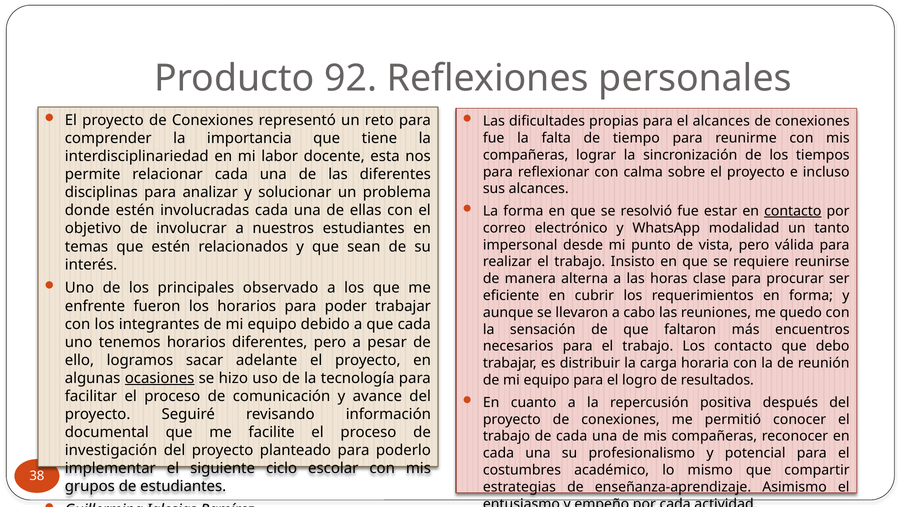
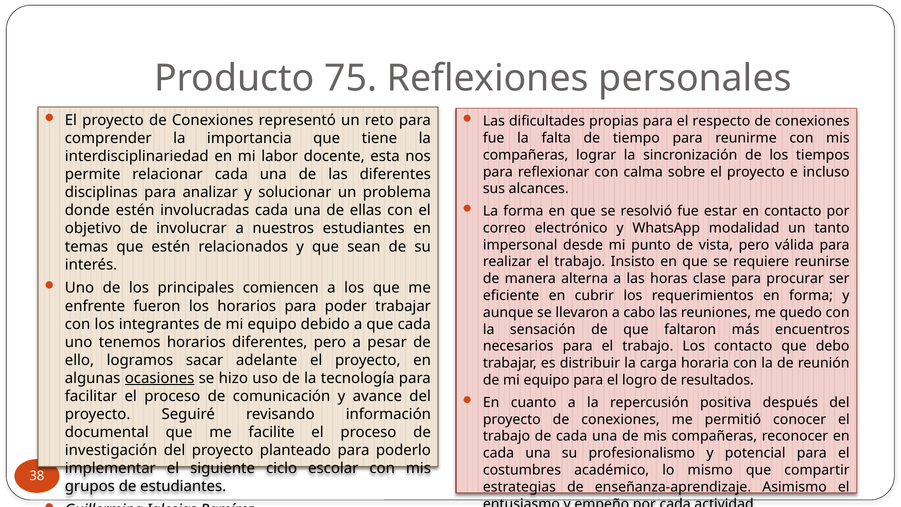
92: 92 -> 75
el alcances: alcances -> respecto
contacto at (793, 211) underline: present -> none
observado: observado -> comiencen
